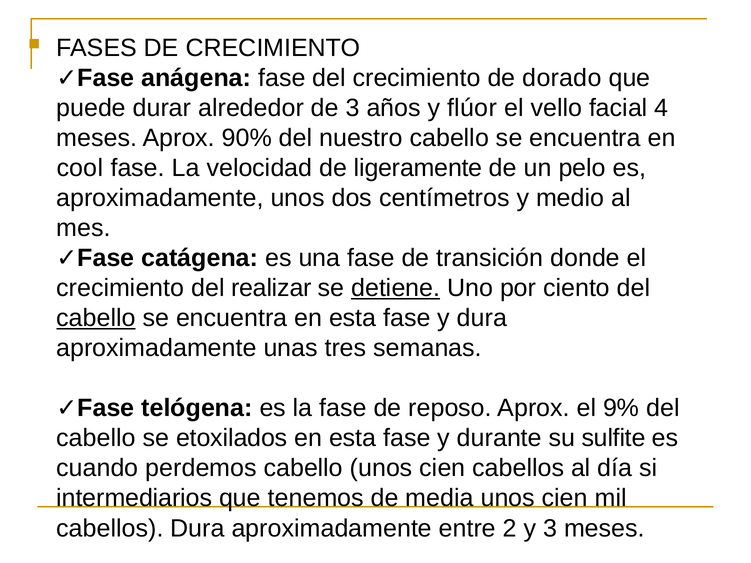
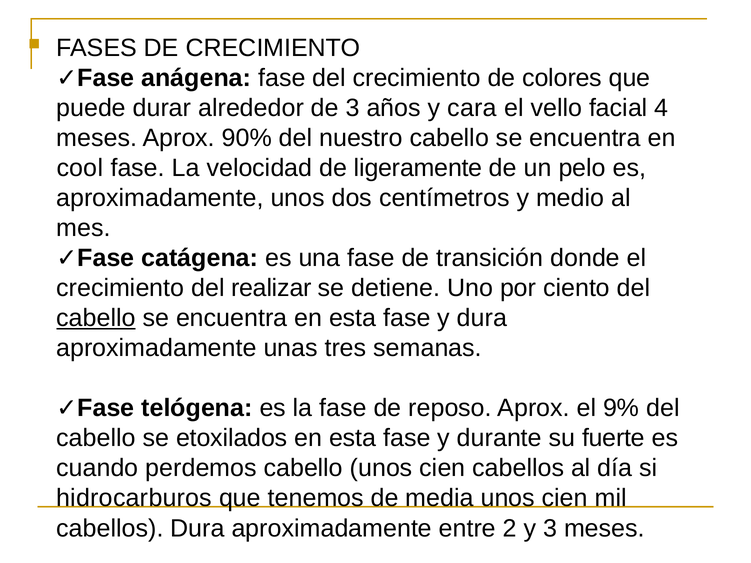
dorado: dorado -> colores
flúor: flúor -> cara
detiene underline: present -> none
sulfite: sulfite -> fuerte
intermediarios: intermediarios -> hidrocarburos
